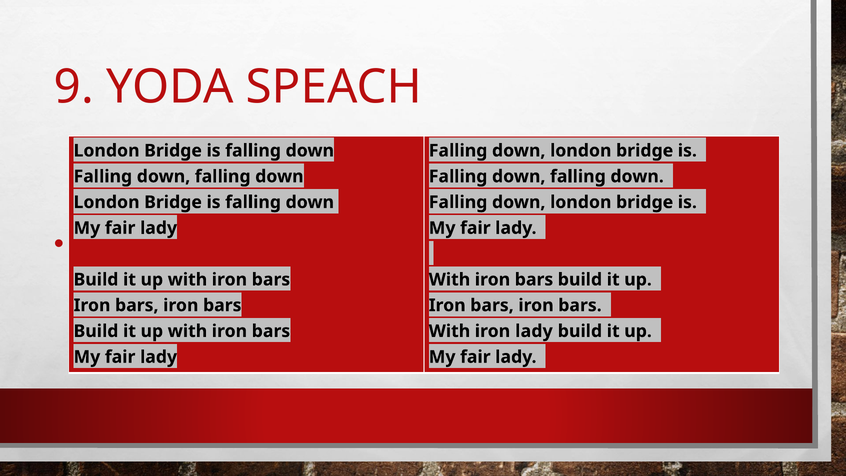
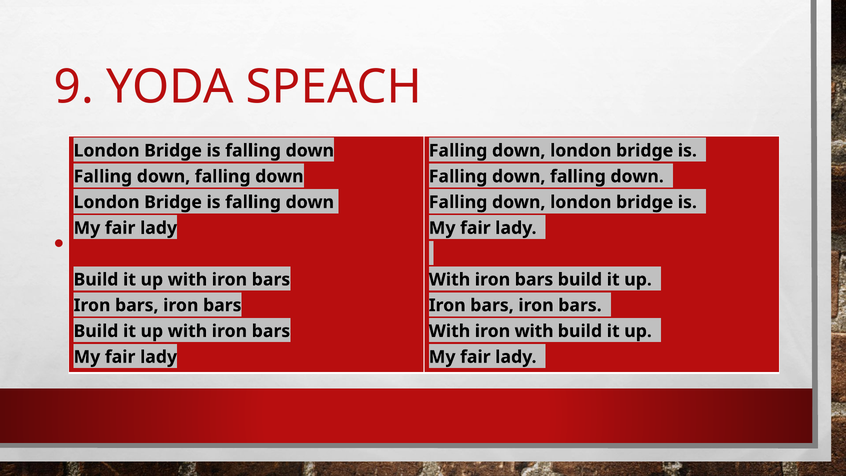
lady at (534, 331): lady -> with
